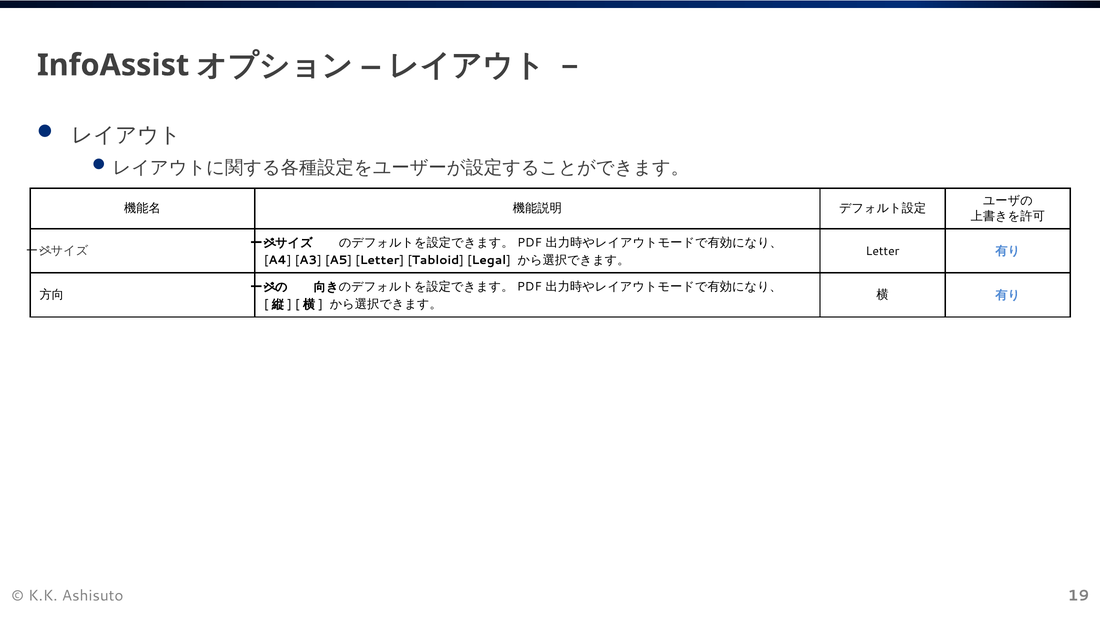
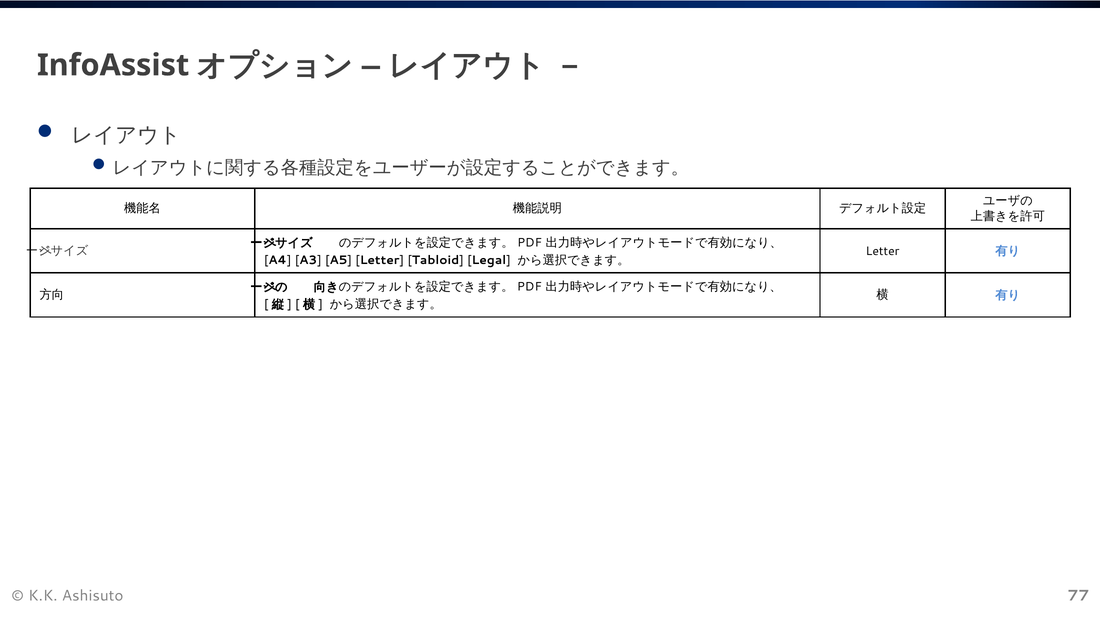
19: 19 -> 77
